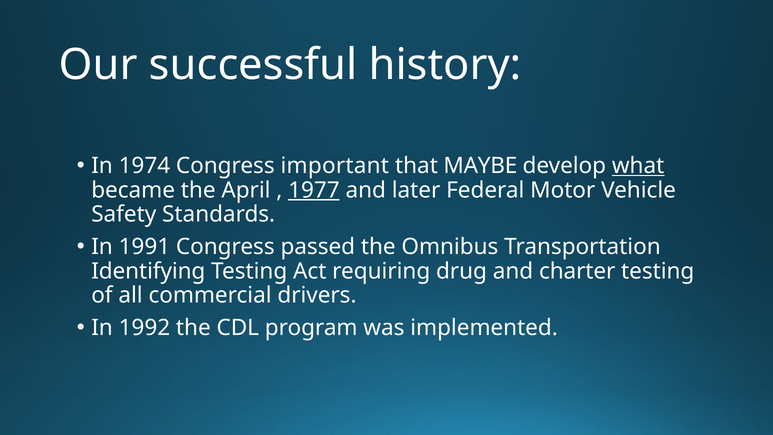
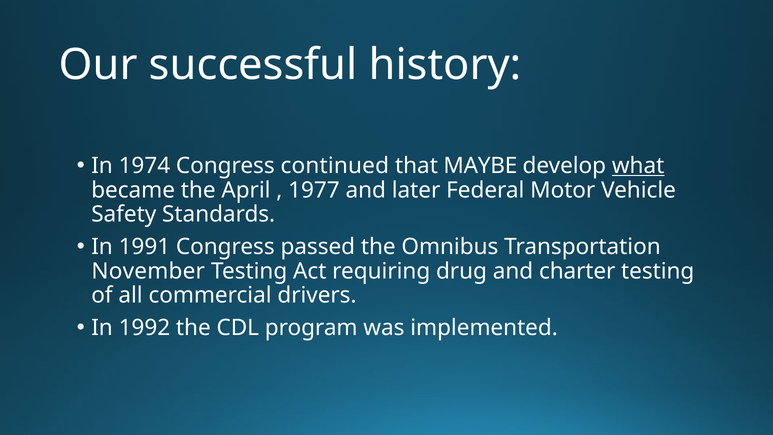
important: important -> continued
1977 underline: present -> none
Identifying: Identifying -> November
